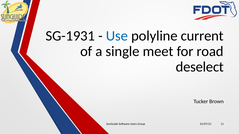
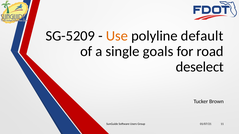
SG-1931: SG-1931 -> SG-5209
Use colour: blue -> orange
current: current -> default
meet: meet -> goals
